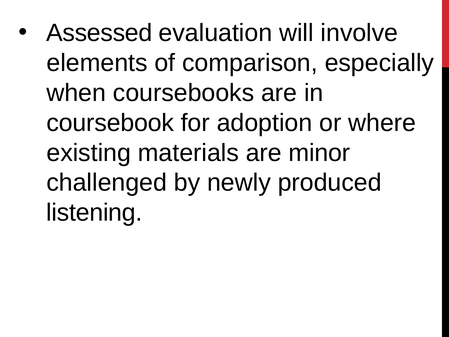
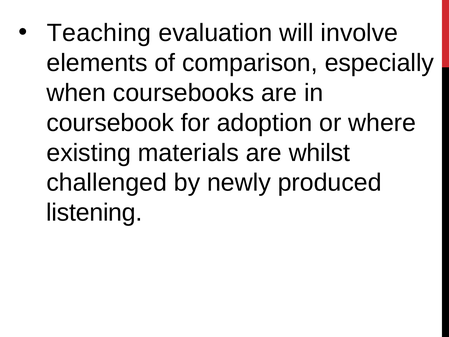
Assessed: Assessed -> Teaching
minor: minor -> whilst
